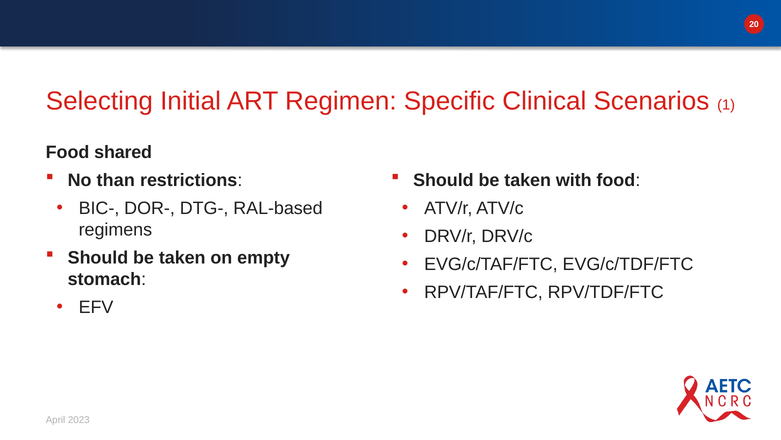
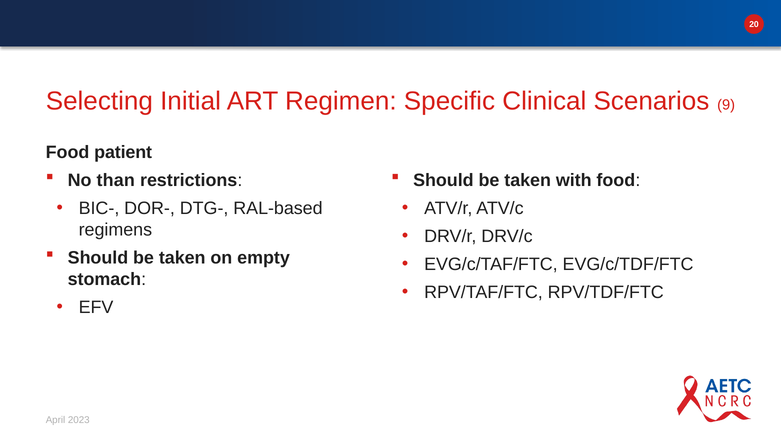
1: 1 -> 9
shared: shared -> patient
